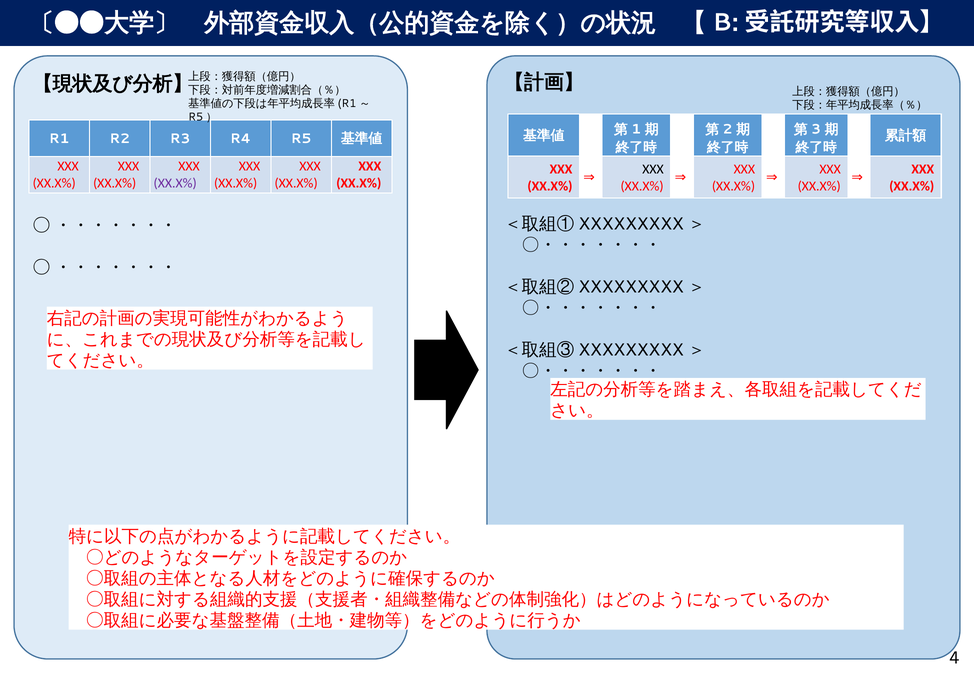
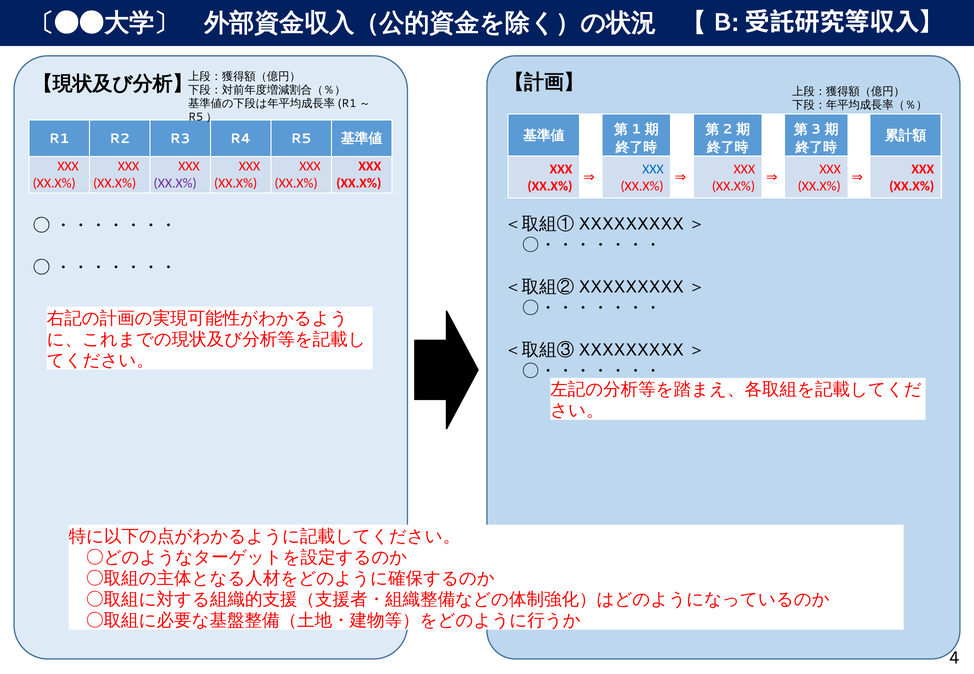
XXX at (653, 169) colour: black -> blue
